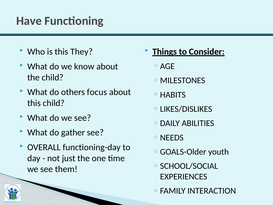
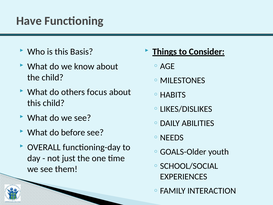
They: They -> Basis
gather: gather -> before
